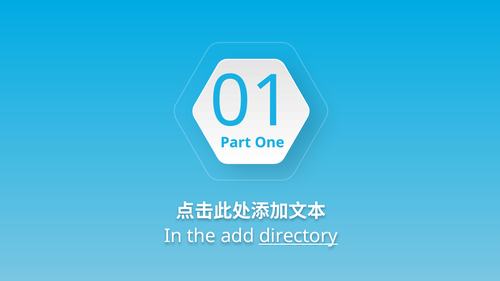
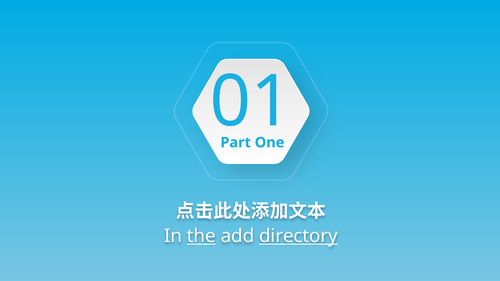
the underline: none -> present
